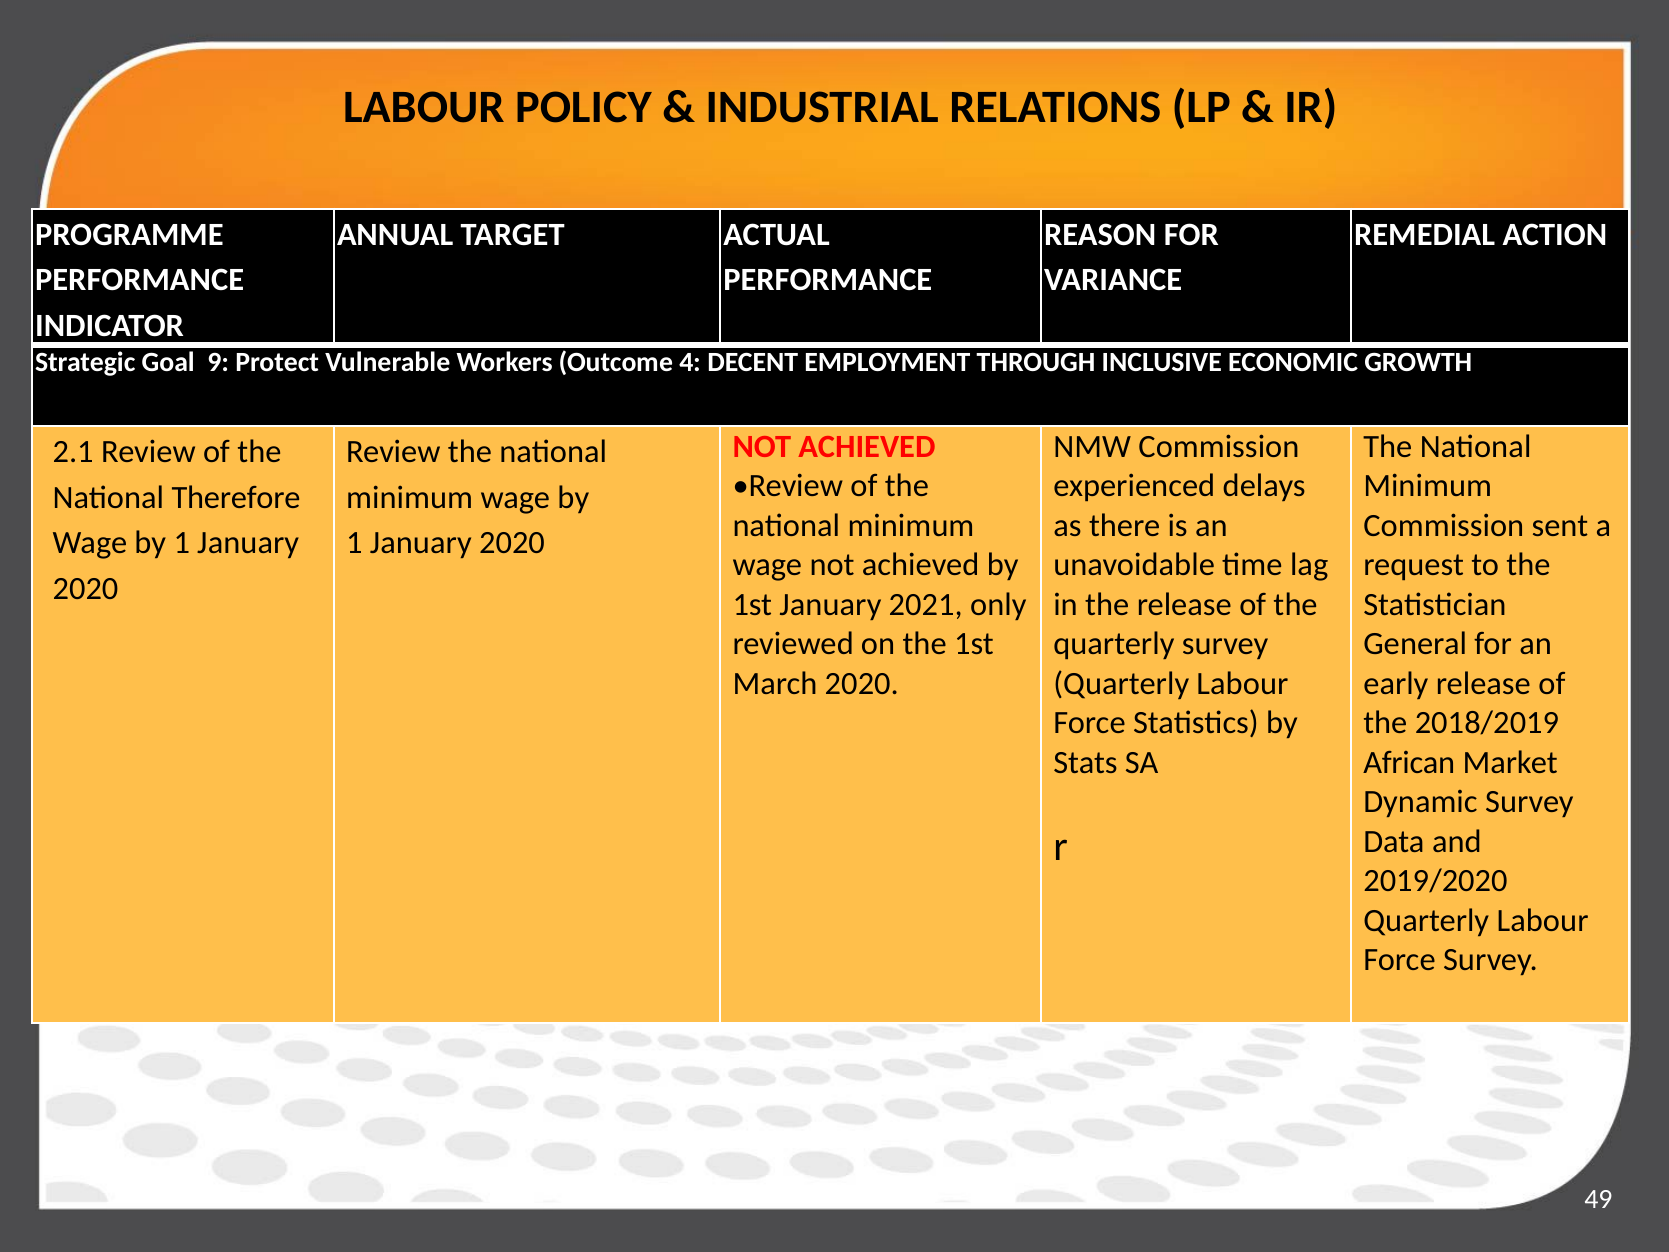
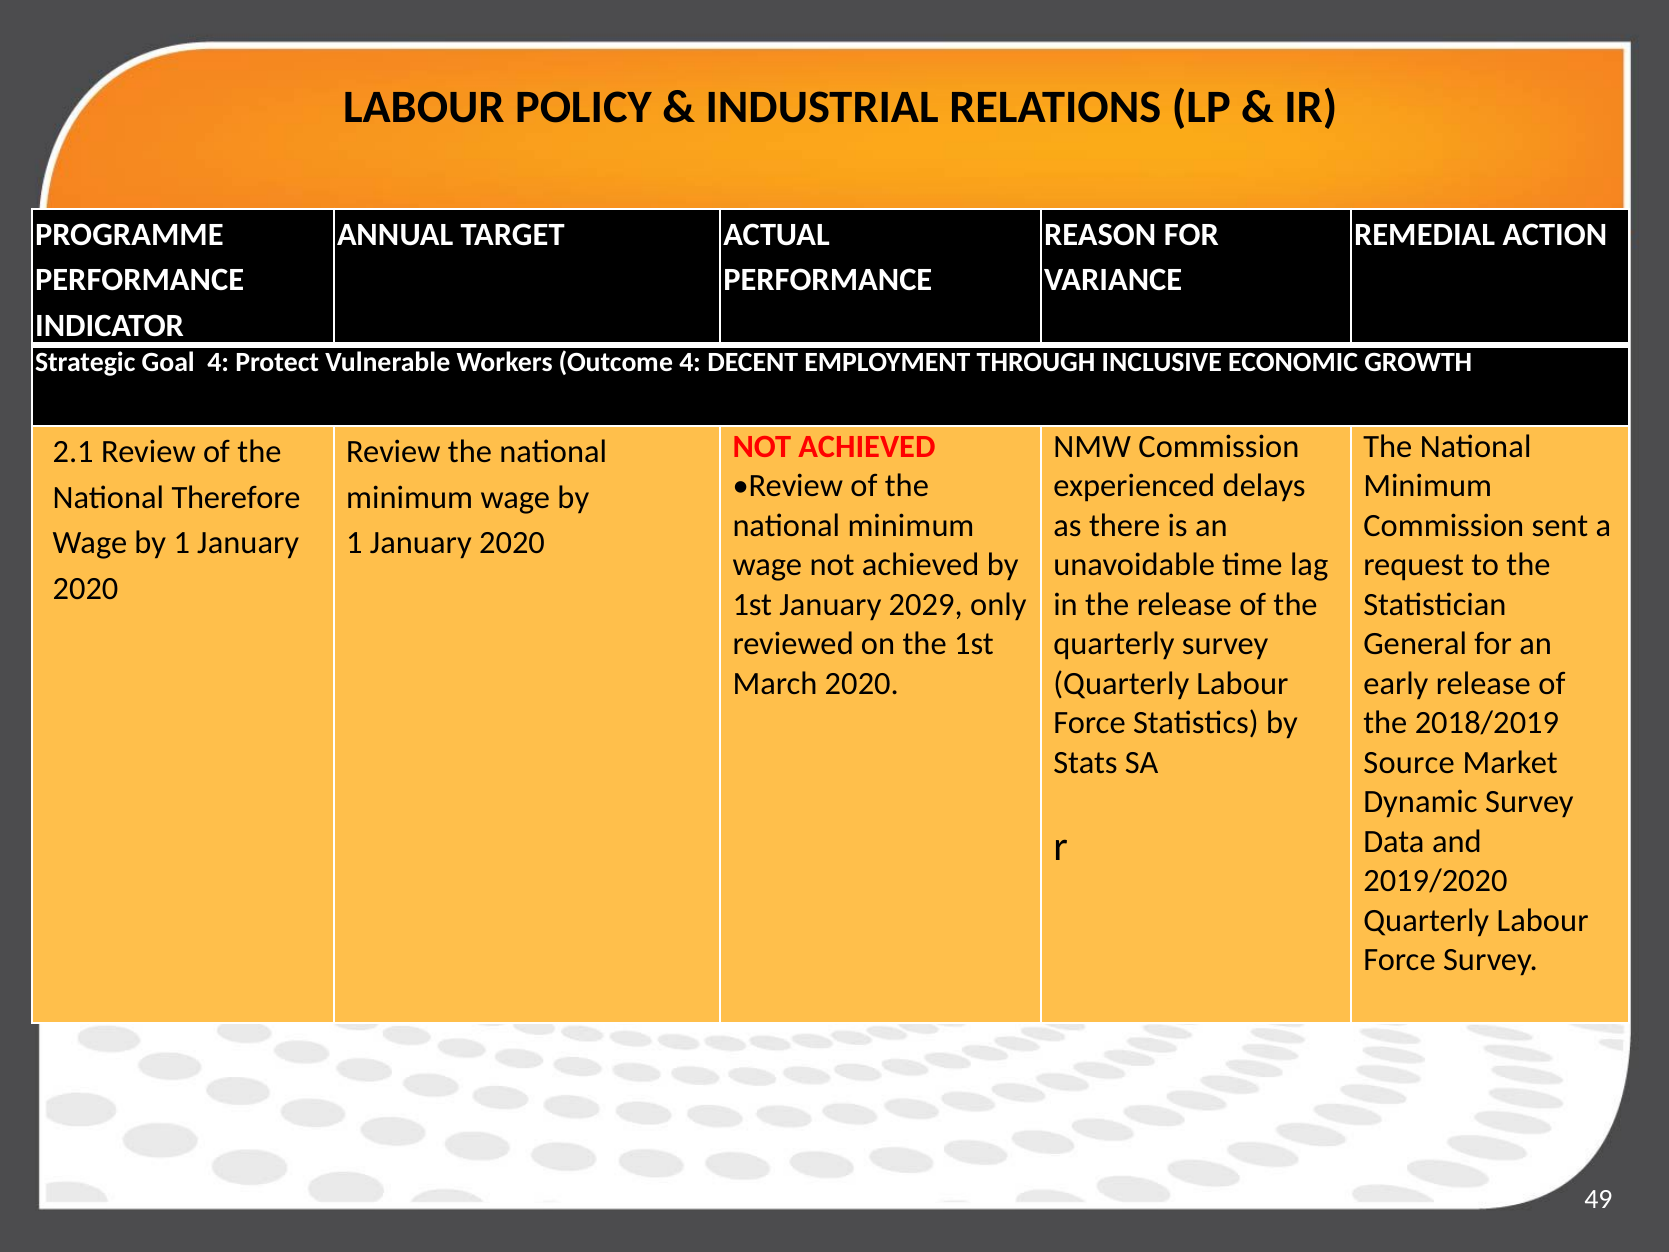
Goal 9: 9 -> 4
2021: 2021 -> 2029
African: African -> Source
